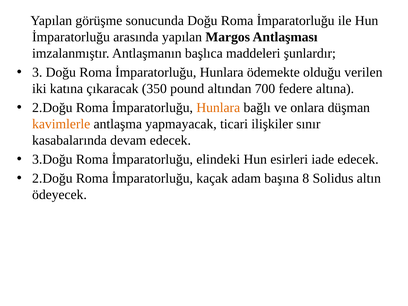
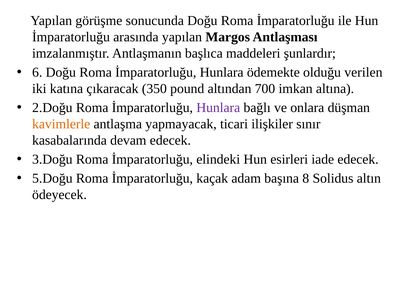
3: 3 -> 6
federe: federe -> imkan
Hunlara at (218, 108) colour: orange -> purple
2.Doğu at (52, 178): 2.Doğu -> 5.Doğu
